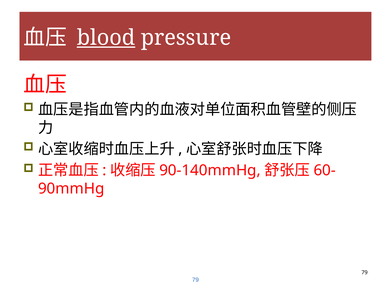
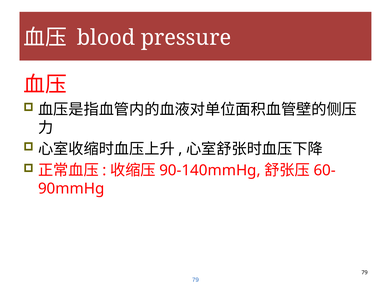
blood underline: present -> none
